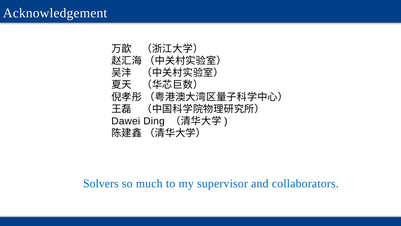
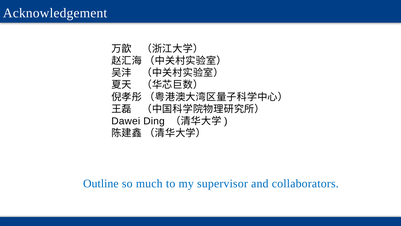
Solvers: Solvers -> Outline
